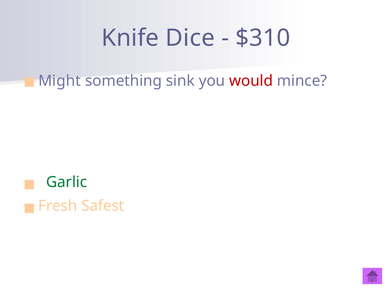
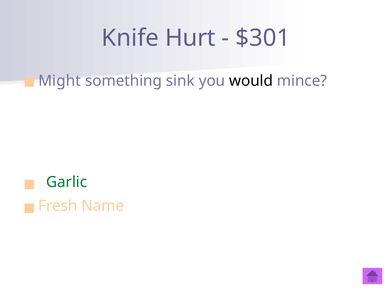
Dice: Dice -> Hurt
$310: $310 -> $301
would colour: red -> black
Safest: Safest -> Name
